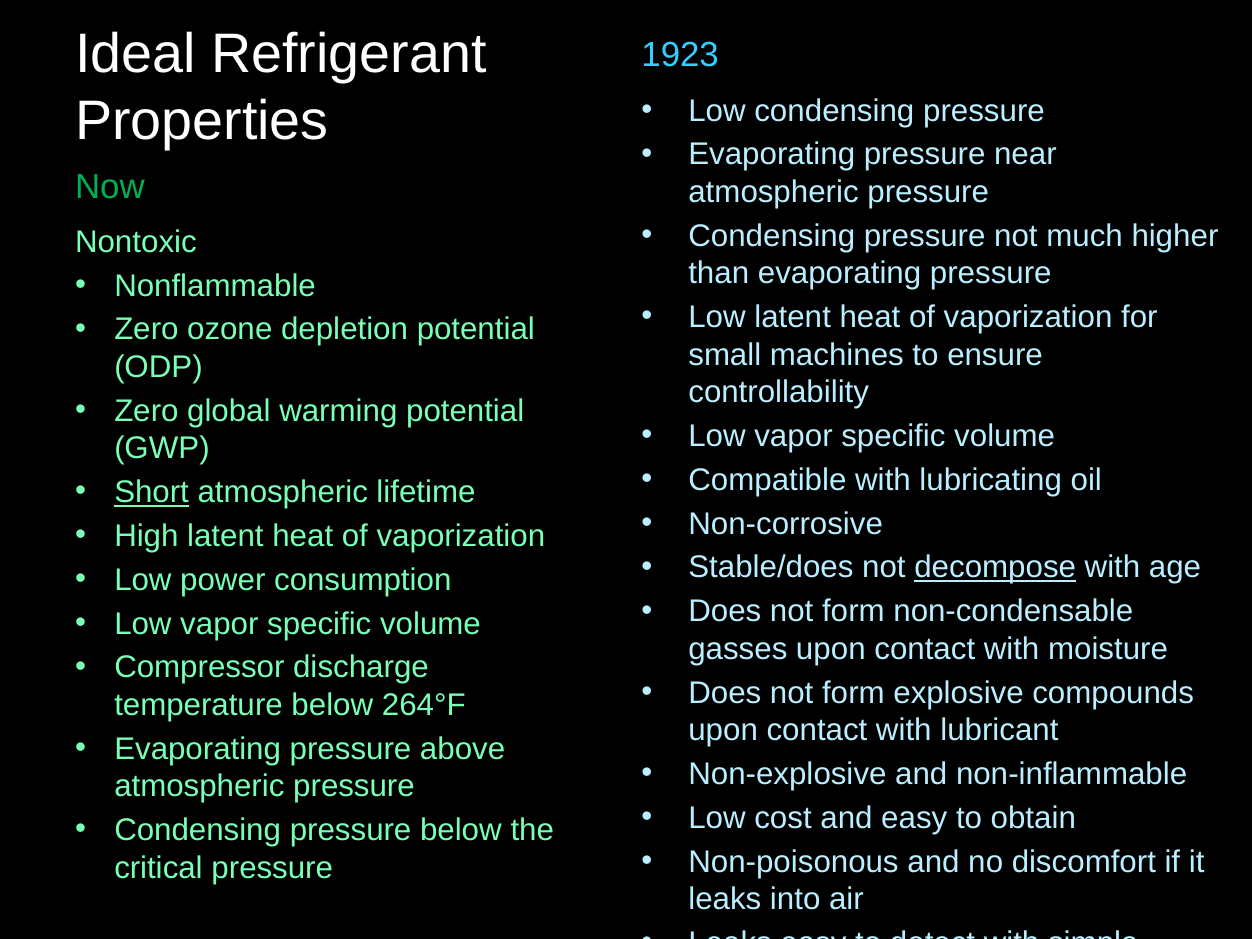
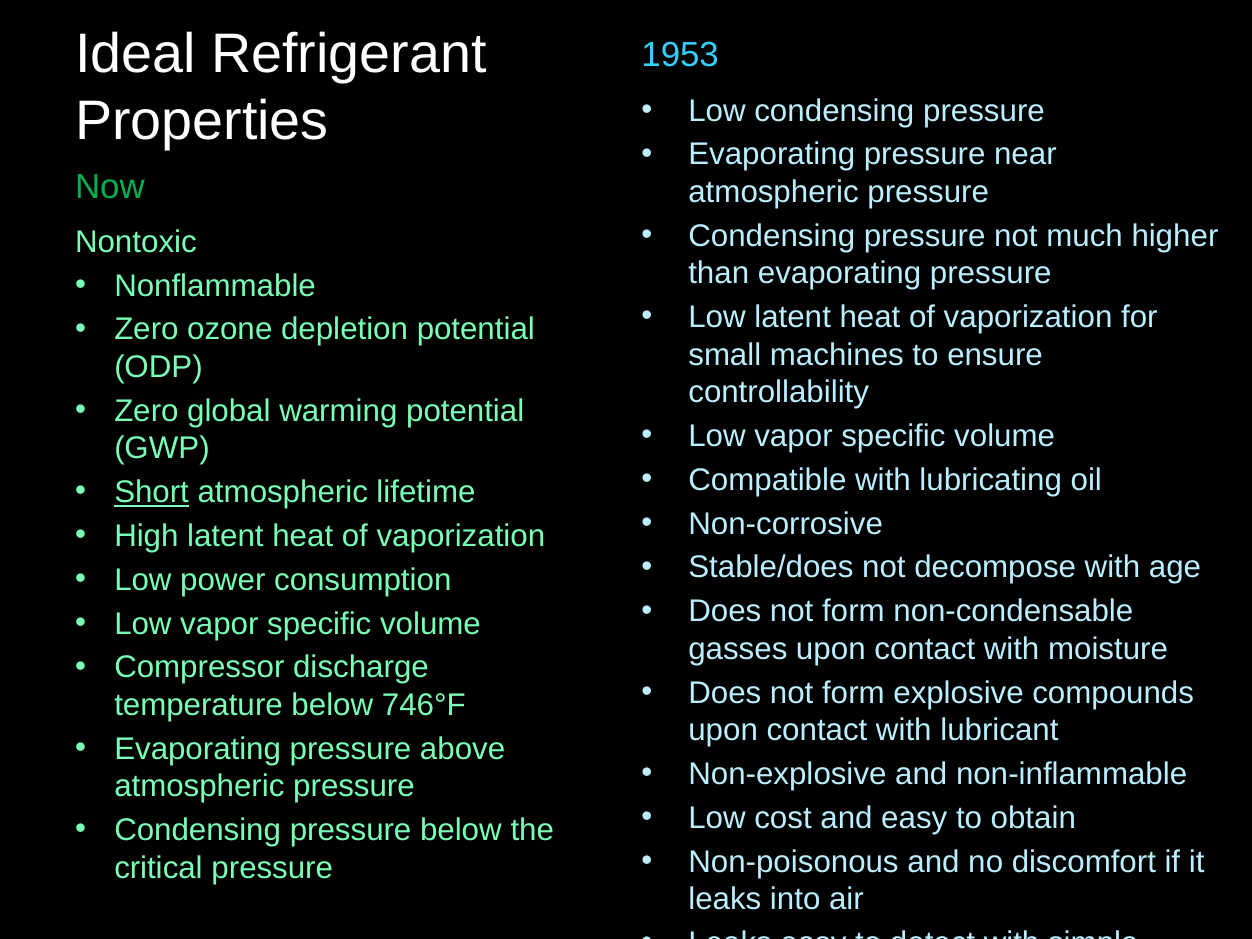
1923: 1923 -> 1953
decompose underline: present -> none
264°F: 264°F -> 746°F
